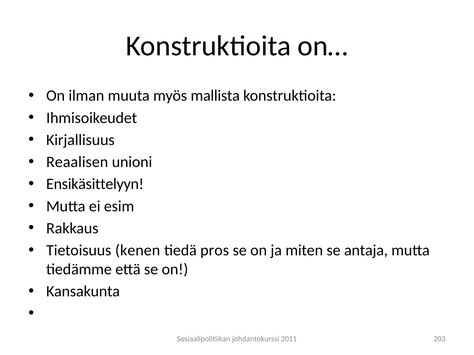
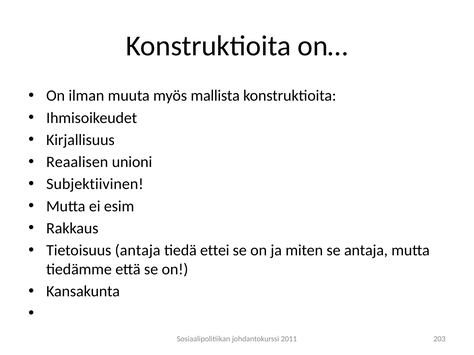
Ensikäsittelyyn: Ensikäsittelyyn -> Subjektiivinen
Tietoisuus kenen: kenen -> antaja
pros: pros -> ettei
